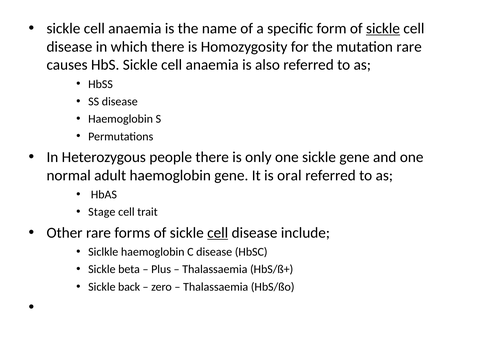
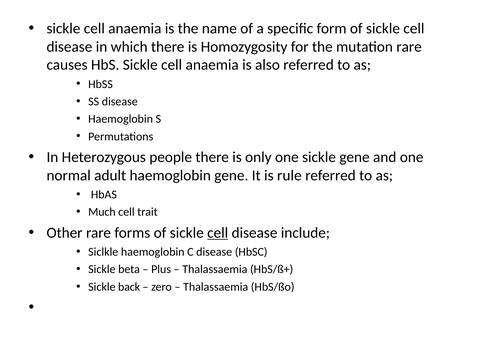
sickle at (383, 28) underline: present -> none
oral: oral -> rule
Stage: Stage -> Much
